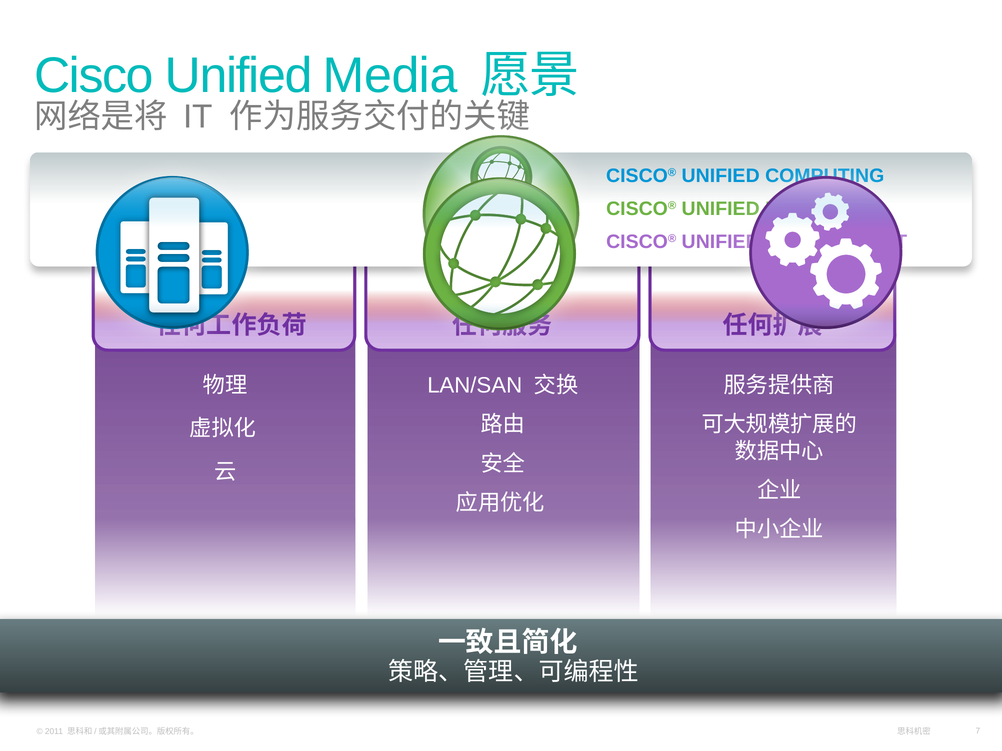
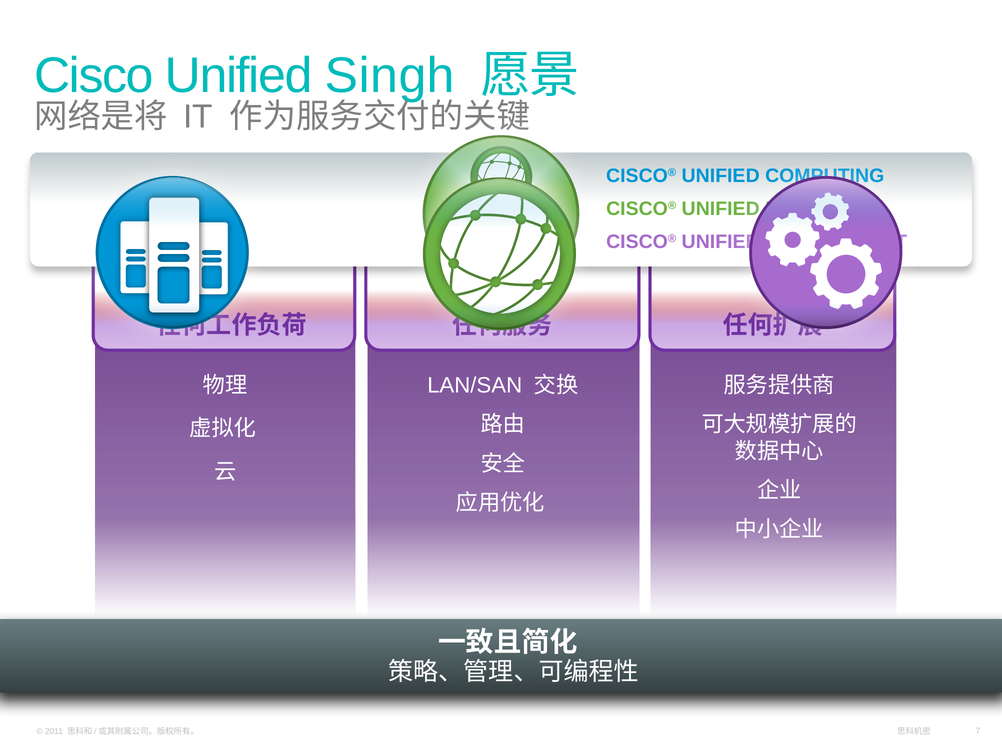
Media: Media -> Singh
